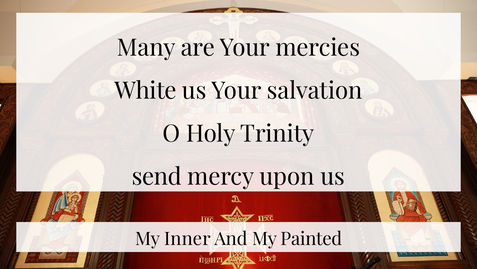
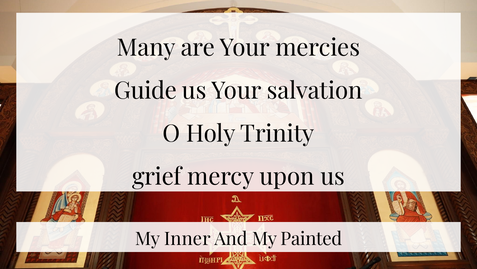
White: White -> Guide
send: send -> grief
